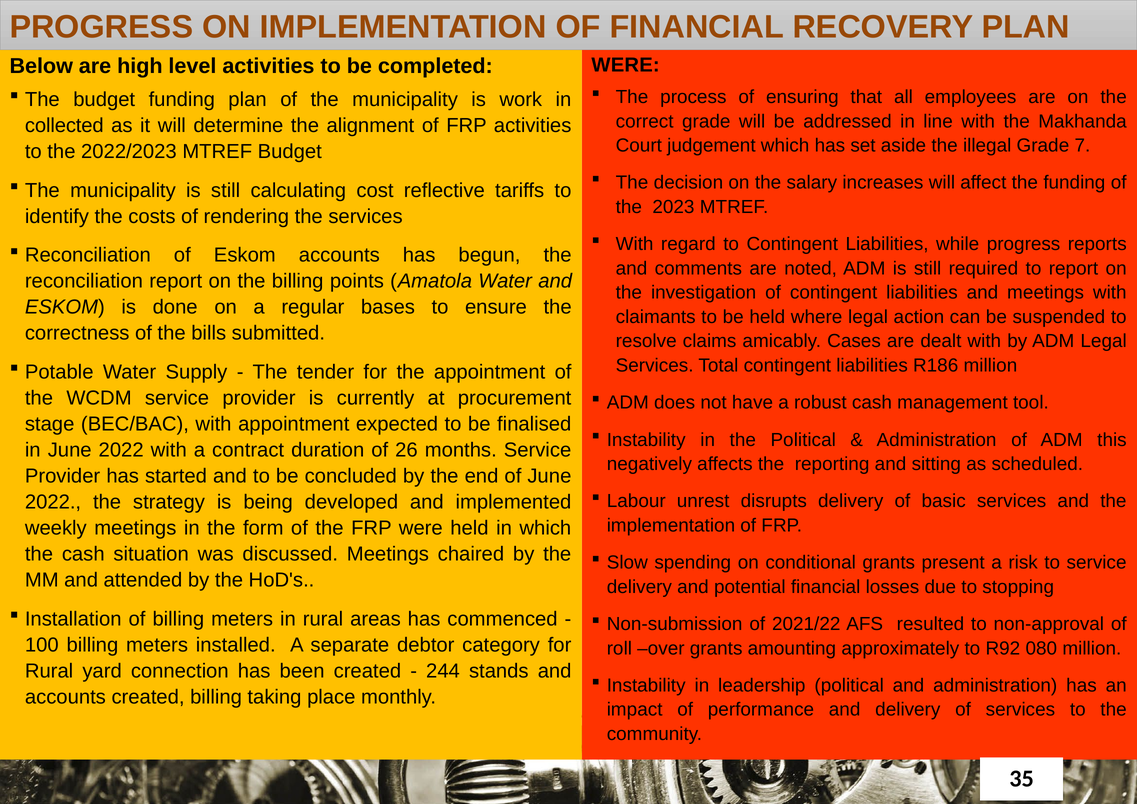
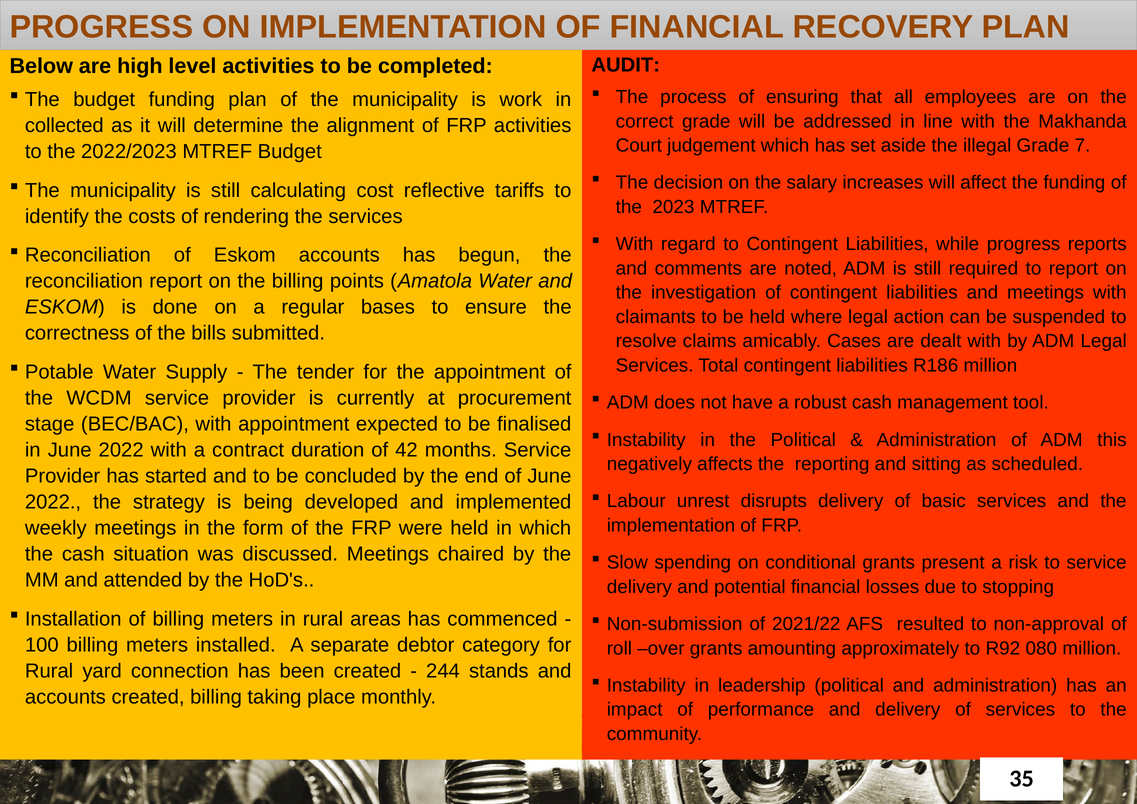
WERE at (626, 65): WERE -> AUDIT
26: 26 -> 42
